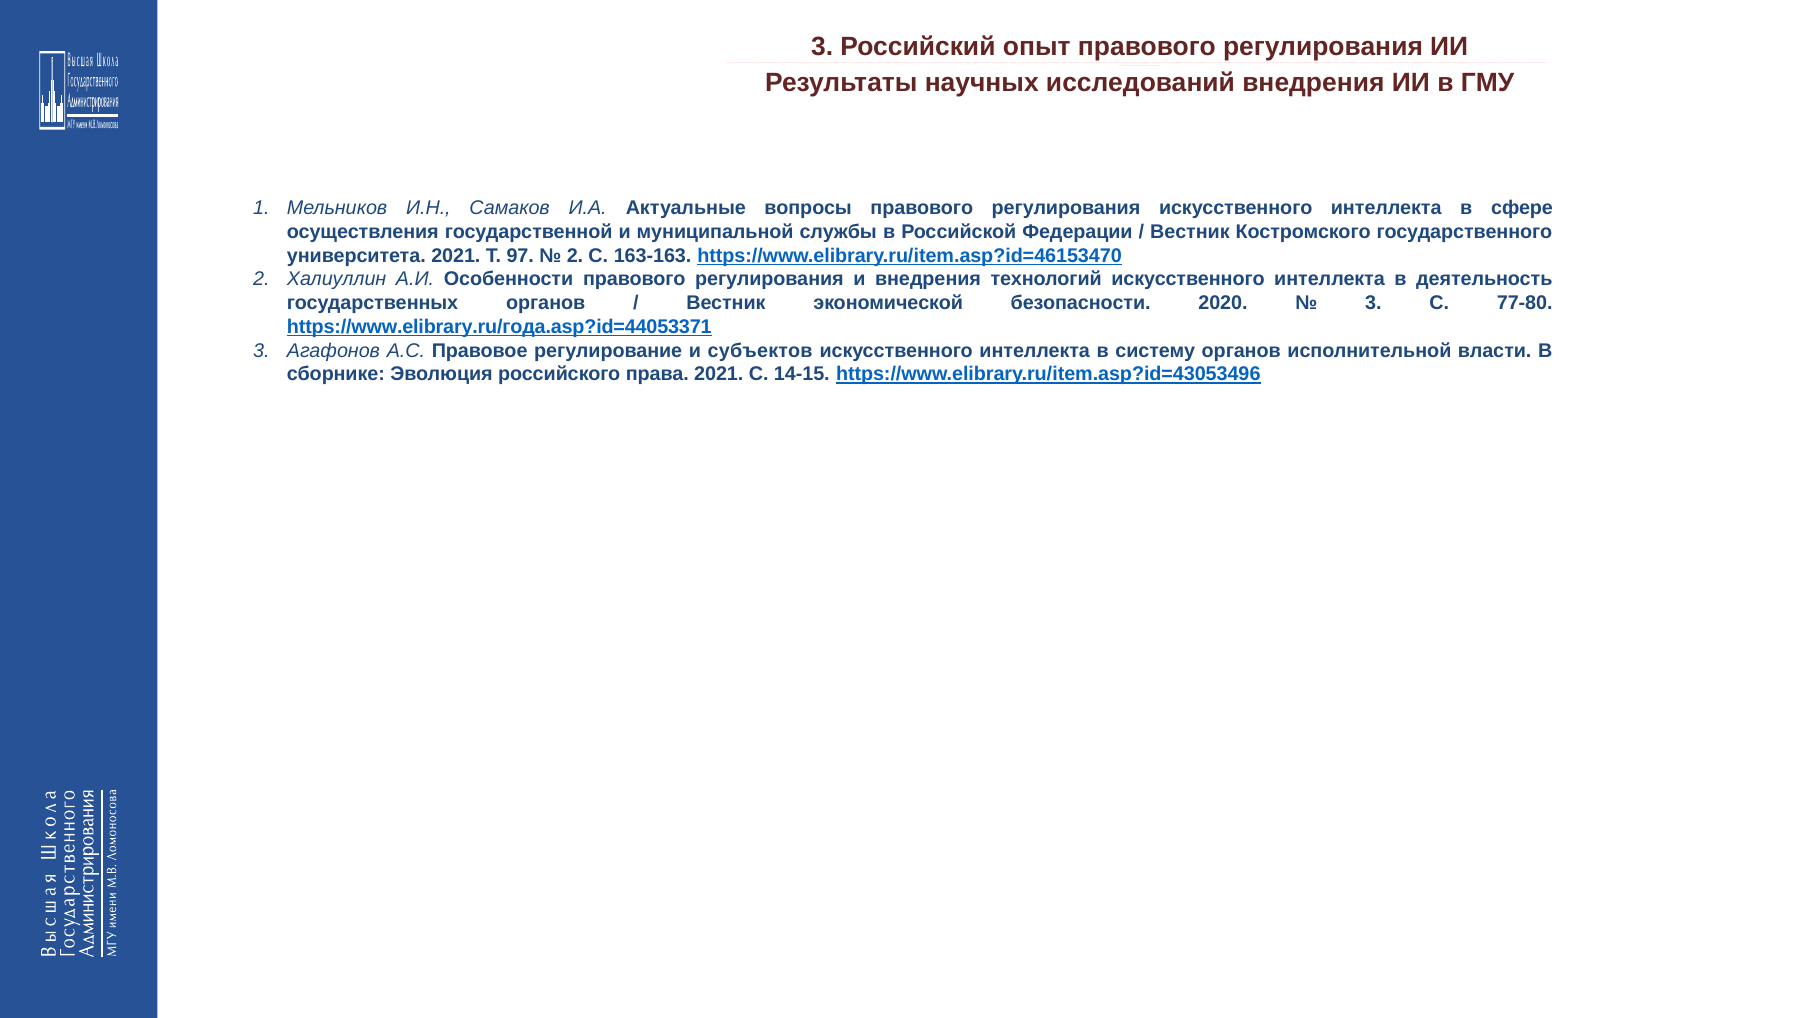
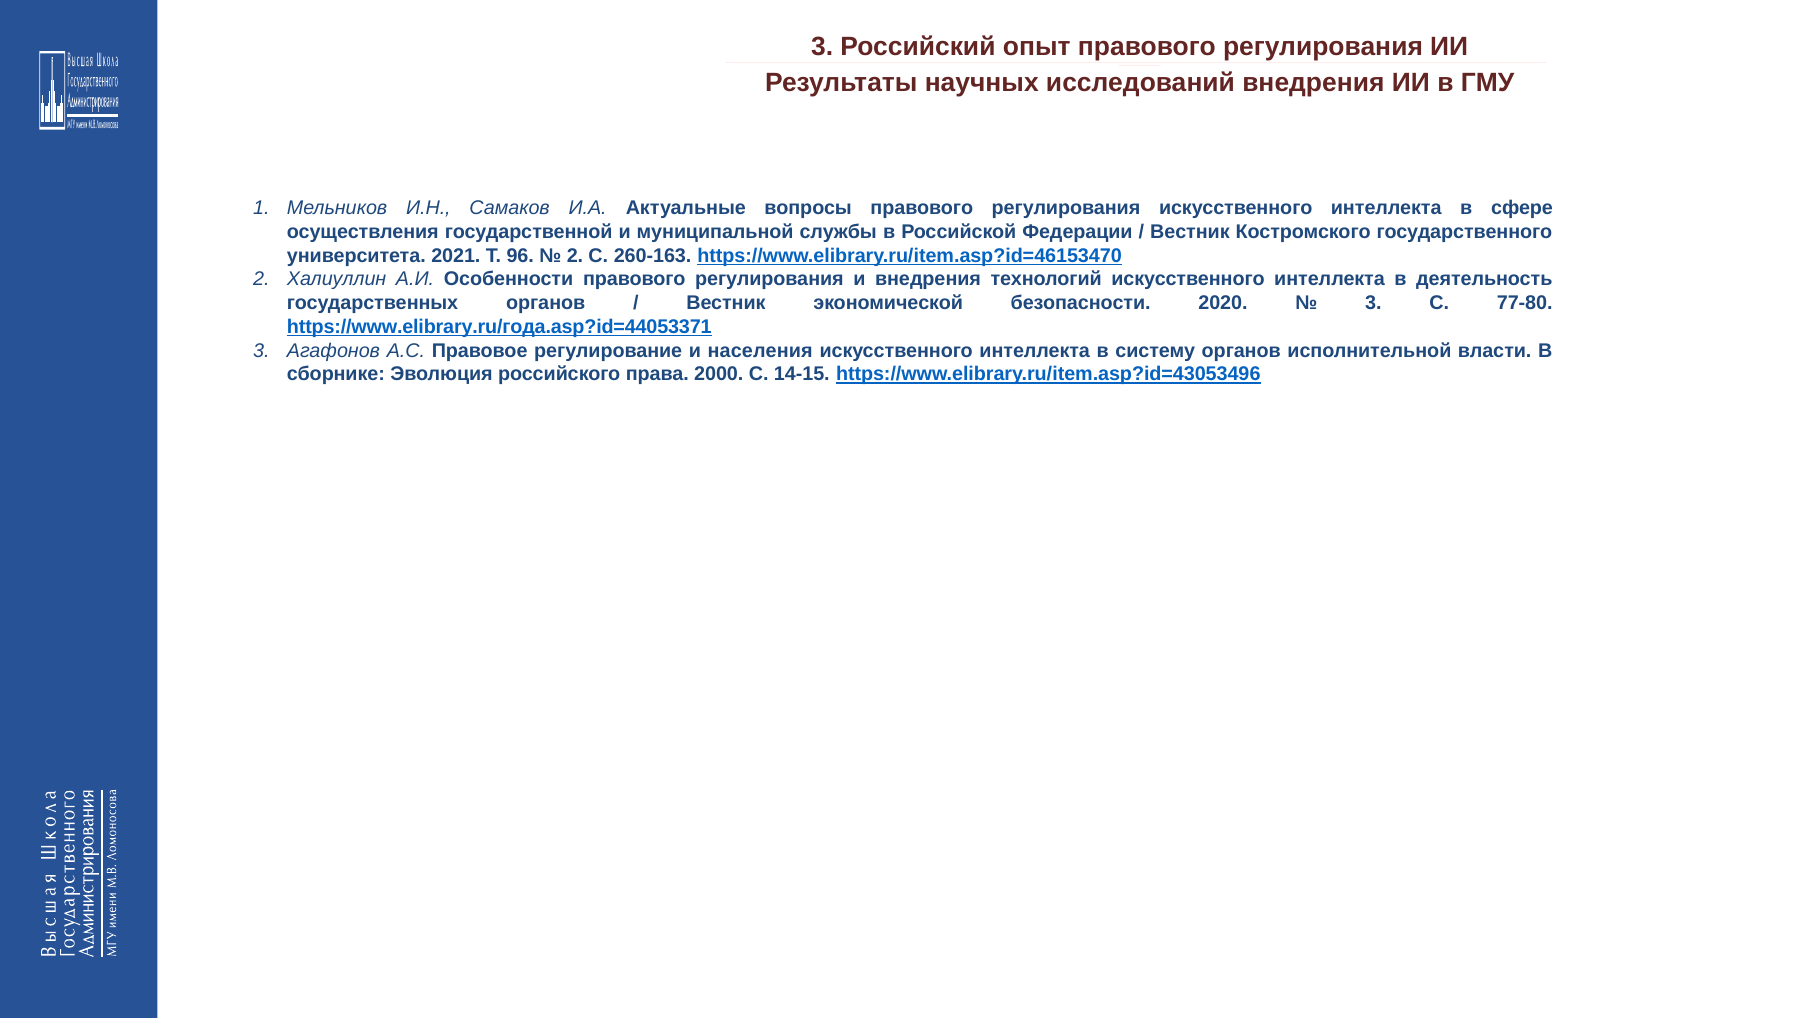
97: 97 -> 96
163-163: 163-163 -> 260-163
субъектов: субъектов -> населения
права 2021: 2021 -> 2000
